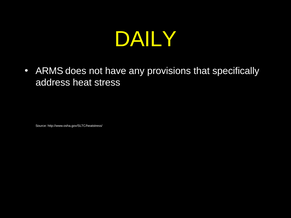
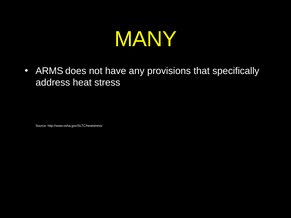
DAILY: DAILY -> MANY
